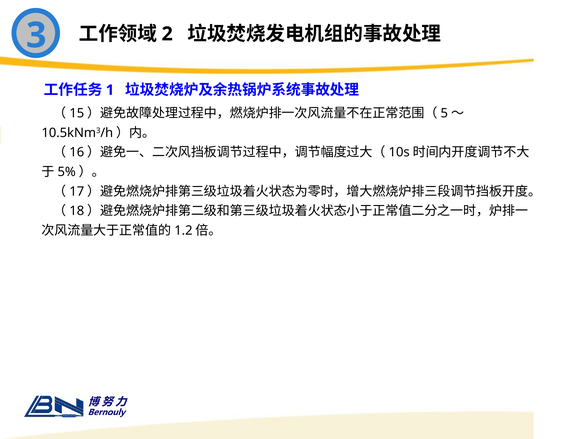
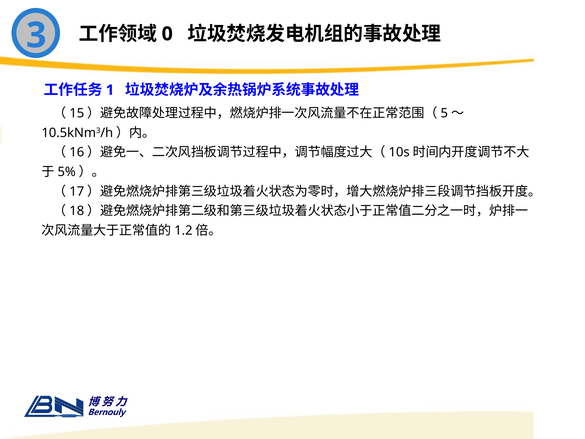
2: 2 -> 0
